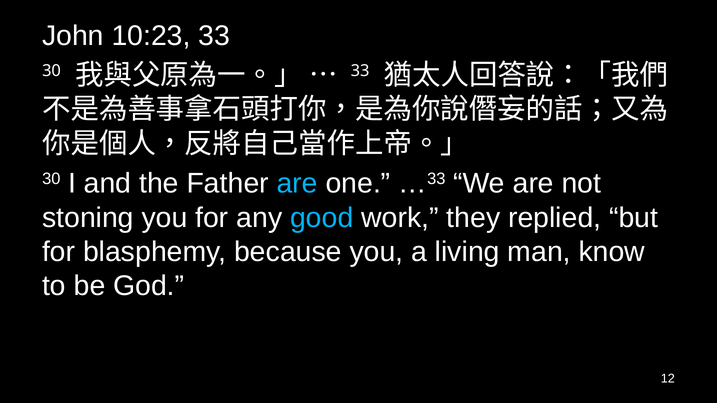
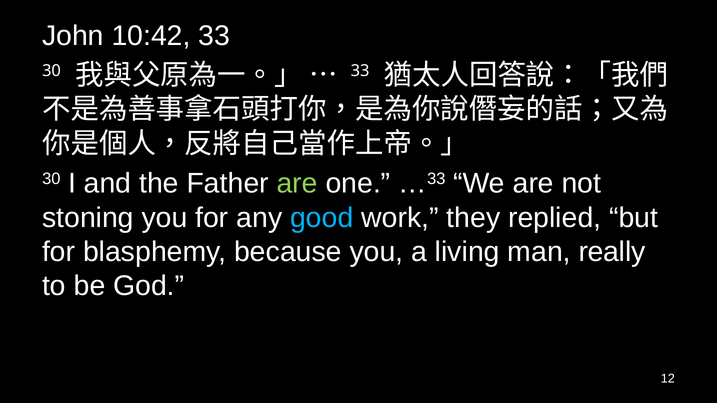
10:23: 10:23 -> 10:42
are at (297, 184) colour: light blue -> light green
know: know -> really
